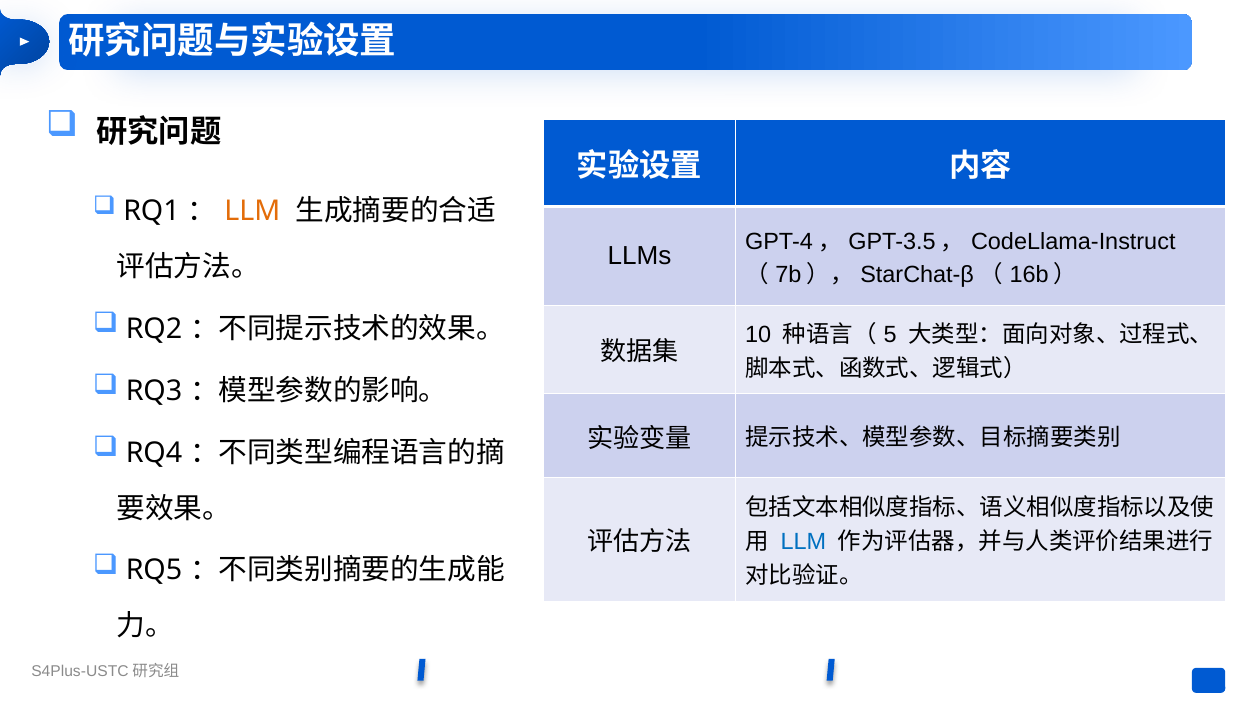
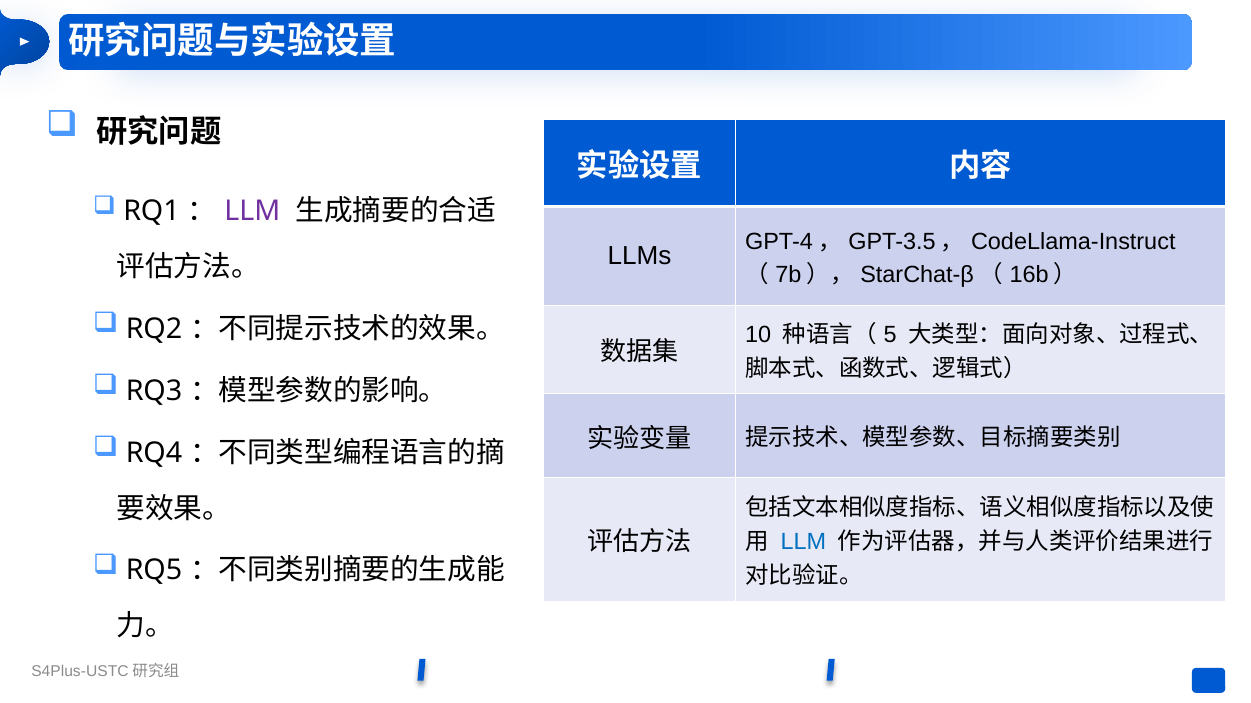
LLM at (252, 211) colour: orange -> purple
